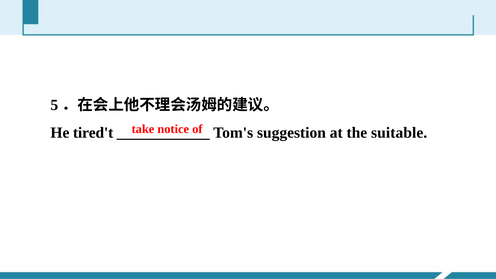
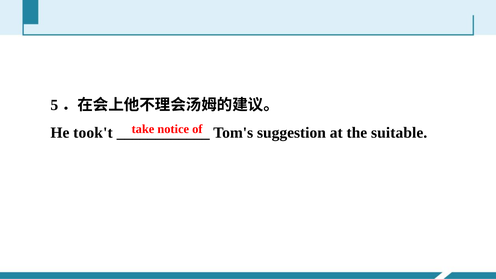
tired't: tired't -> took't
